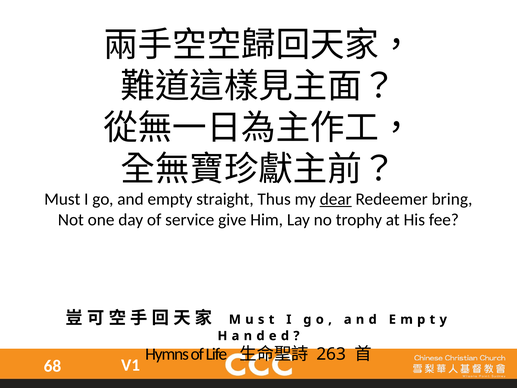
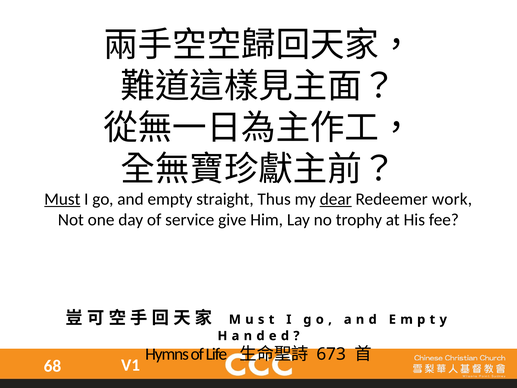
Must underline: none -> present
bring: bring -> work
263: 263 -> 673
